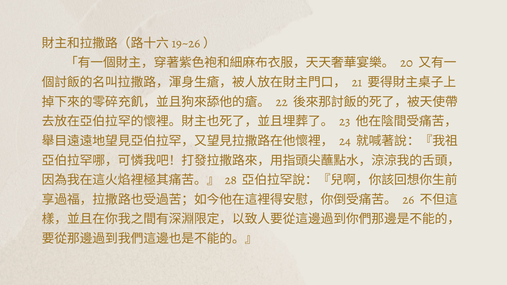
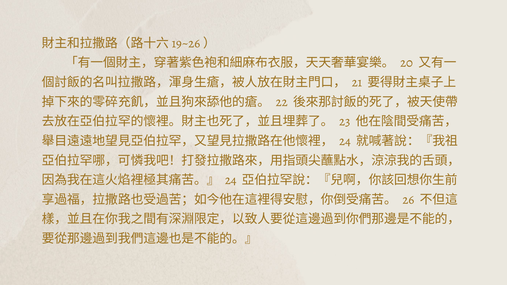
28 at (231, 180): 28 -> 24
